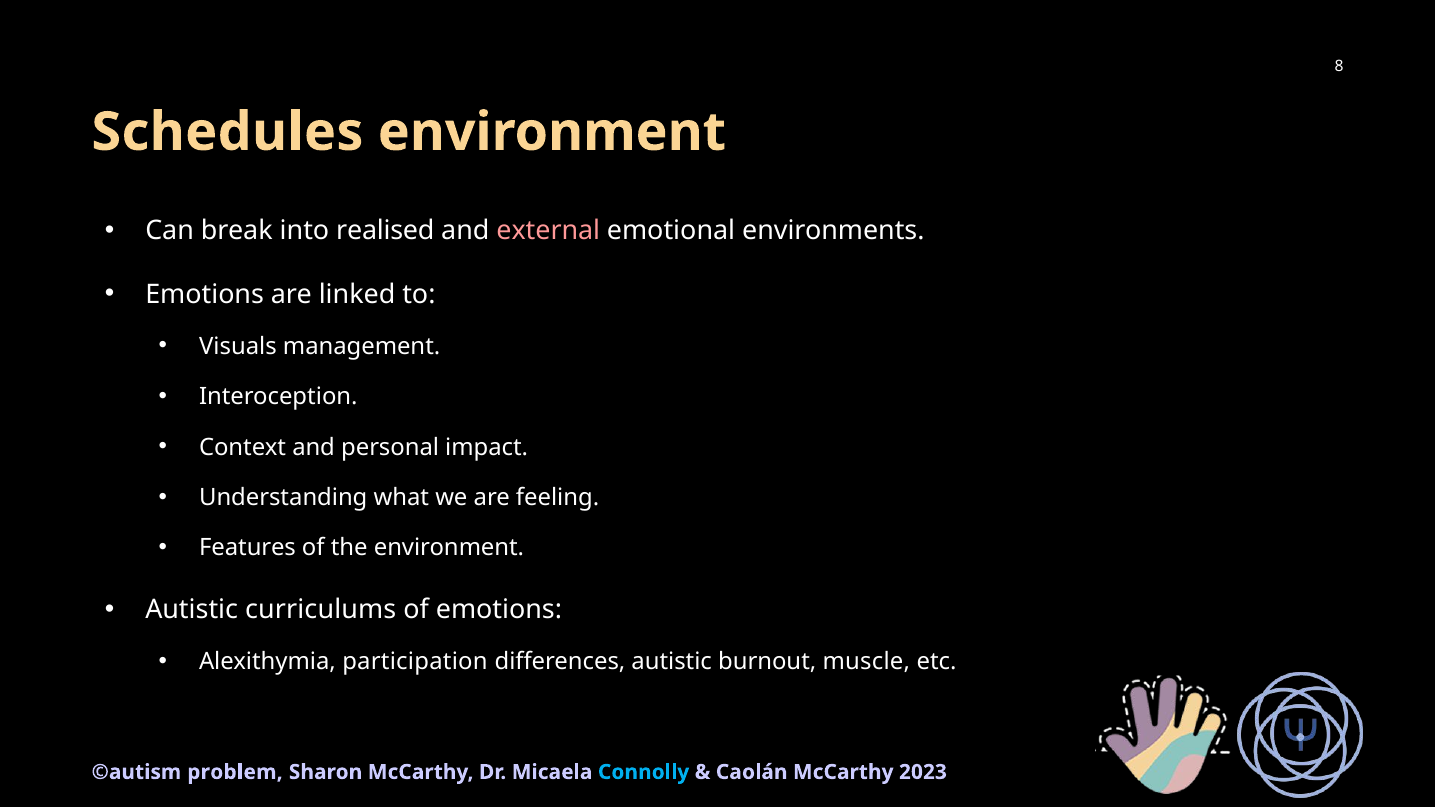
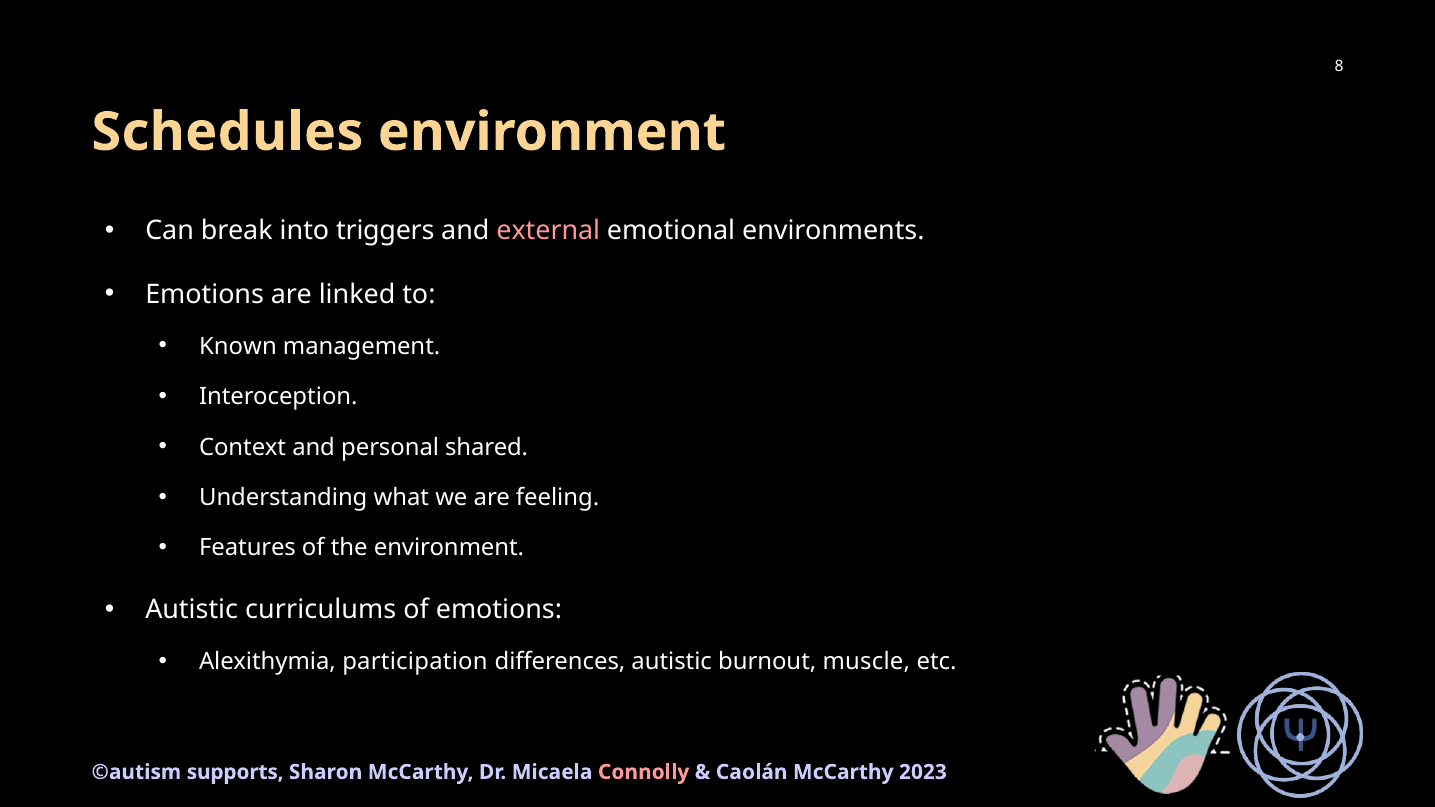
realised: realised -> triggers
Visuals: Visuals -> Known
impact: impact -> shared
problem: problem -> supports
Connolly colour: light blue -> pink
